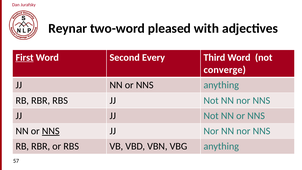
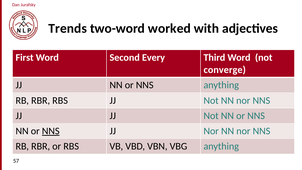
Reynar: Reynar -> Trends
pleased: pleased -> worked
First underline: present -> none
